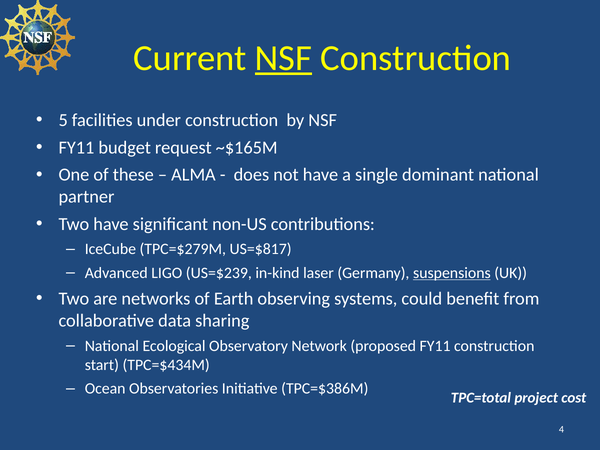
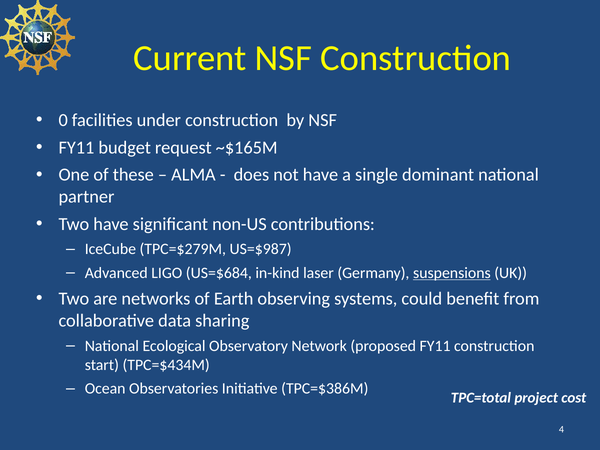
NSF at (283, 58) underline: present -> none
5: 5 -> 0
US=$817: US=$817 -> US=$987
US=$239: US=$239 -> US=$684
